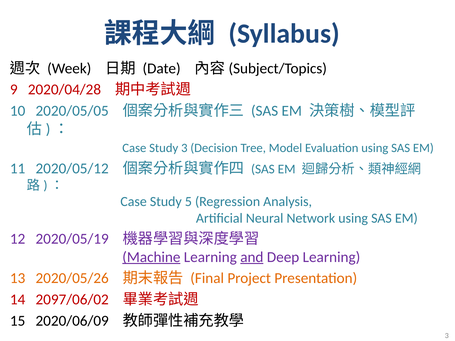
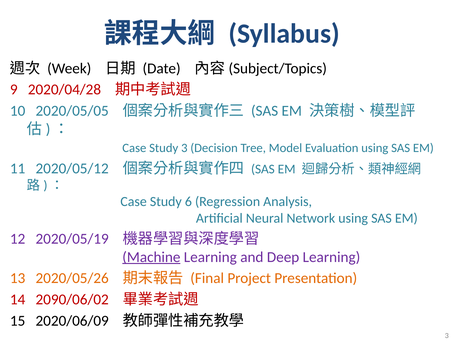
5: 5 -> 6
and underline: present -> none
2097/06/02: 2097/06/02 -> 2090/06/02
